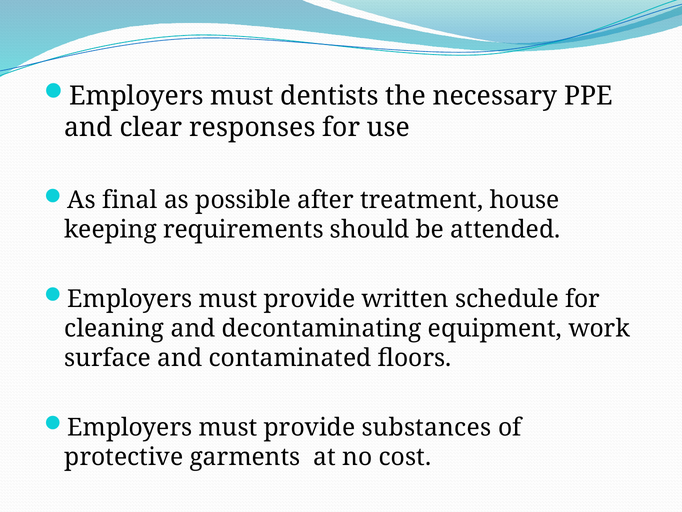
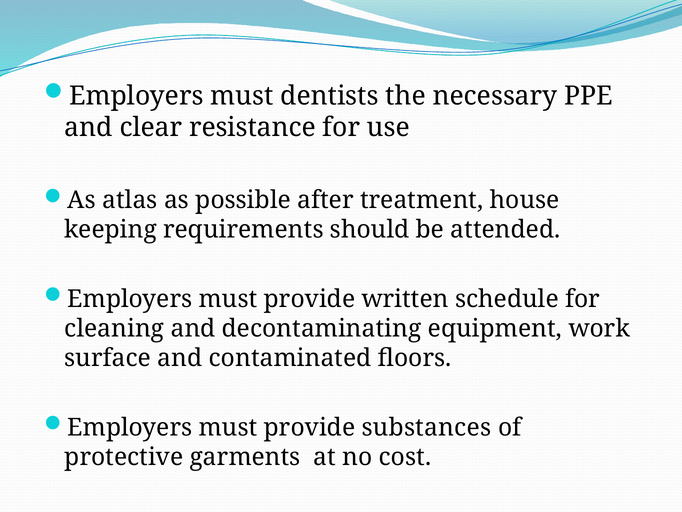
responses: responses -> resistance
final: final -> atlas
